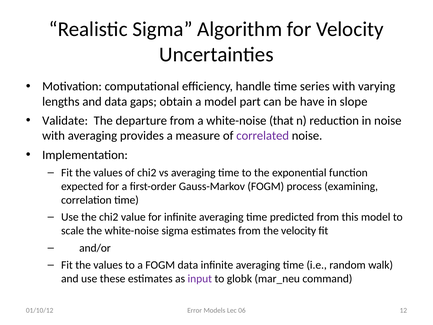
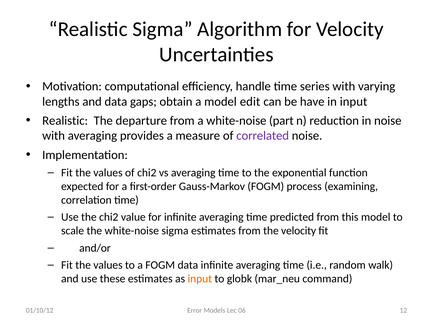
part: part -> edit
in slope: slope -> input
Validate at (65, 121): Validate -> Realistic
that: that -> part
input at (200, 279) colour: purple -> orange
